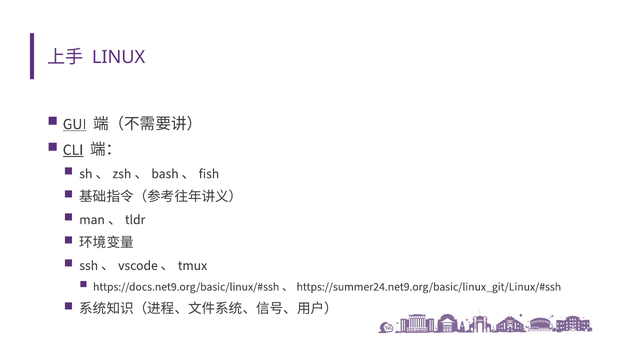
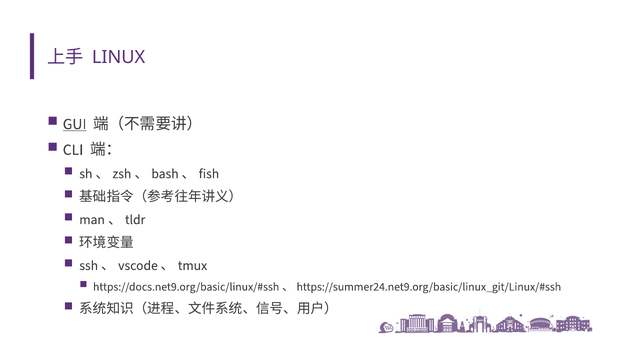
CLI underline: present -> none
